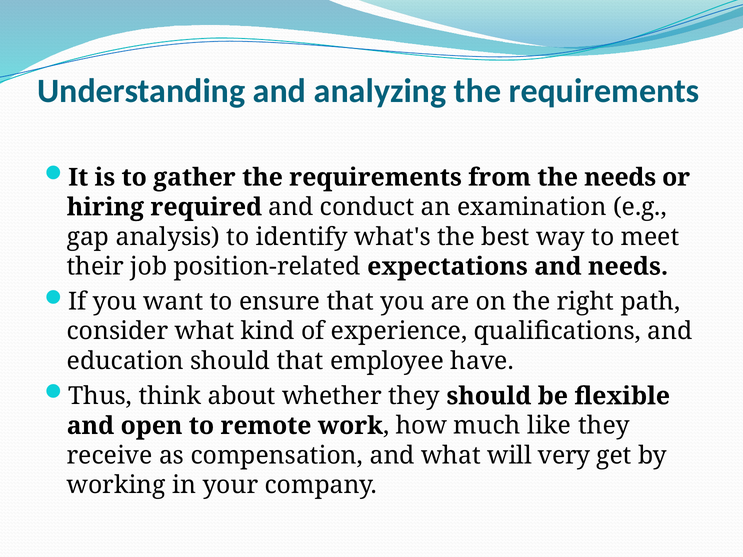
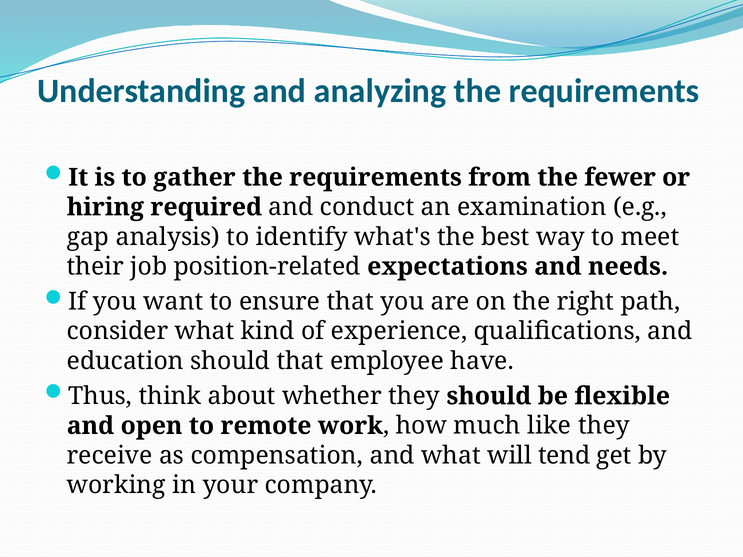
the needs: needs -> fewer
very: very -> tend
